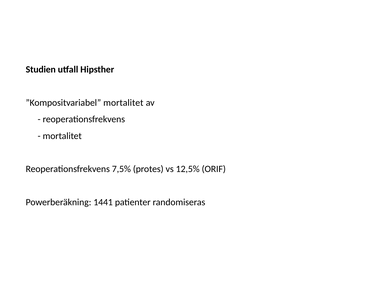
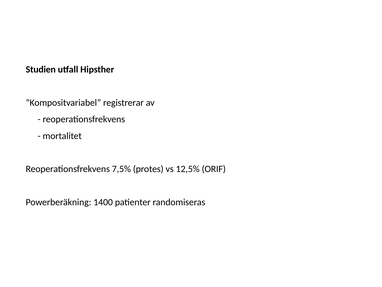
”Kompositvariabel mortalitet: mortalitet -> registrerar
1441: 1441 -> 1400
